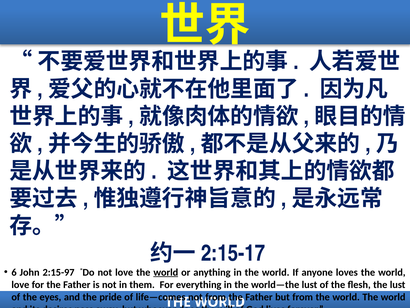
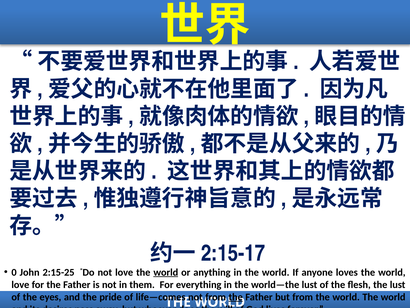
6: 6 -> 0
2:15-97: 2:15-97 -> 2:15-25
the at (236, 297) underline: none -> present
